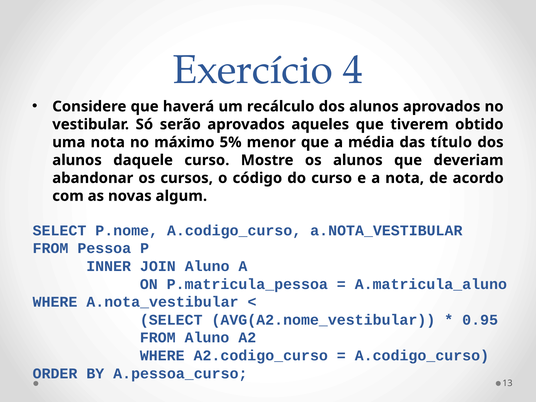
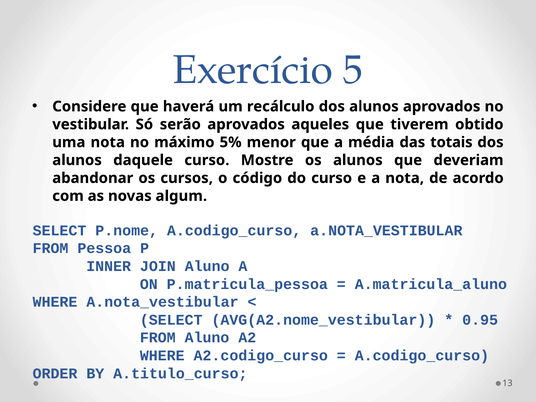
4: 4 -> 5
título: título -> totais
A.pessoa_curso: A.pessoa_curso -> A.titulo_curso
